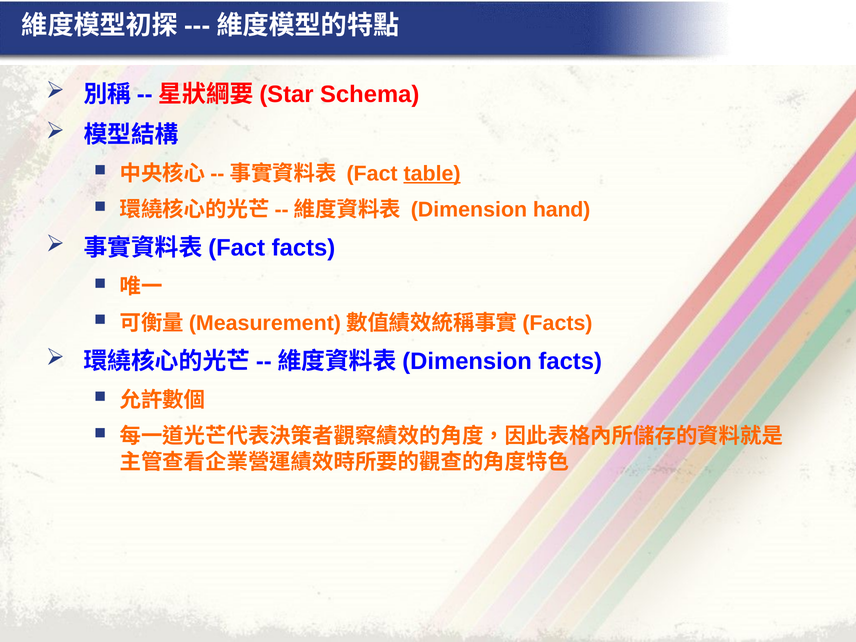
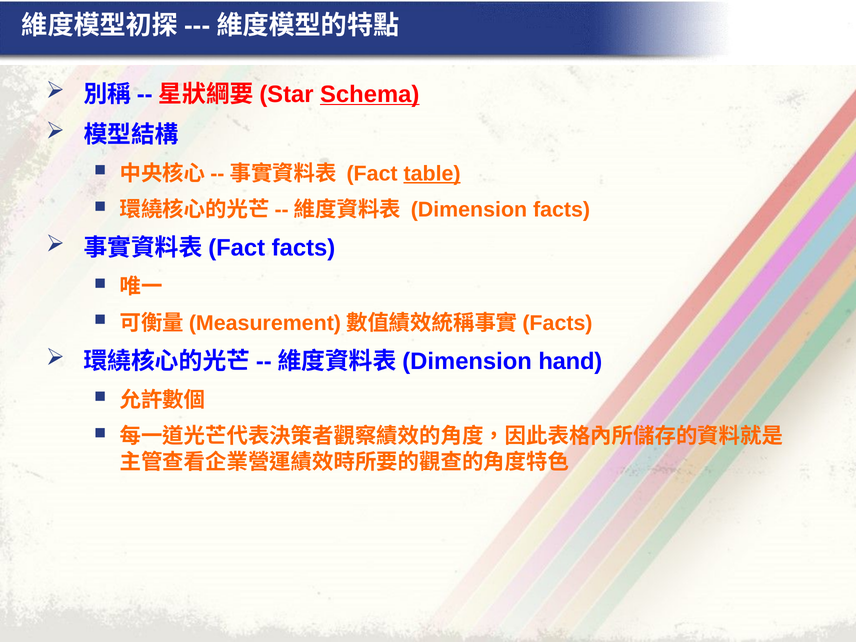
Schema underline: none -> present
Dimension hand: hand -> facts
facts at (570, 361): facts -> hand
